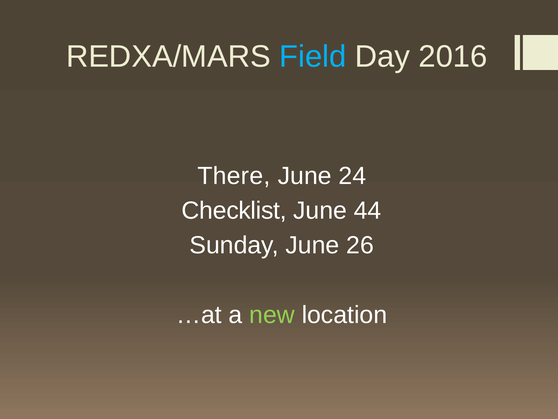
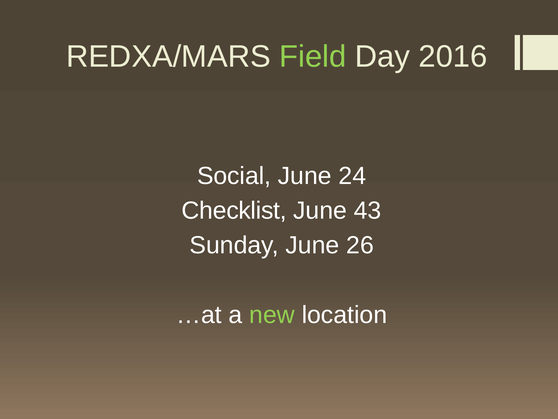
Field colour: light blue -> light green
There: There -> Social
44: 44 -> 43
